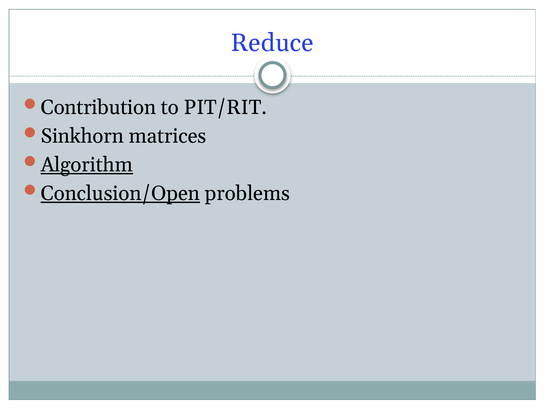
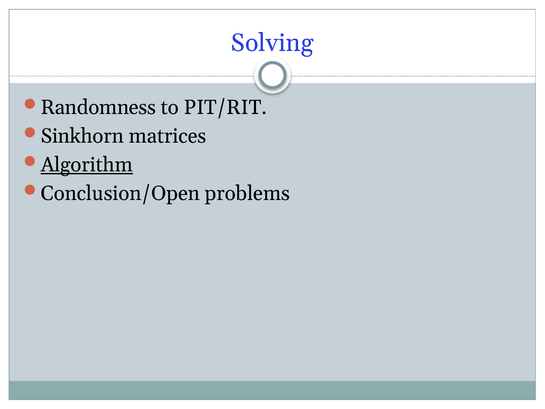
Reduce: Reduce -> Solving
Contribution: Contribution -> Randomness
Conclusion/Open underline: present -> none
